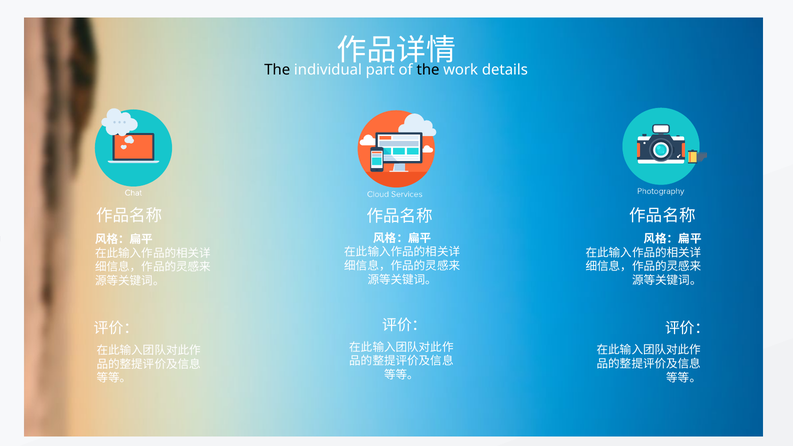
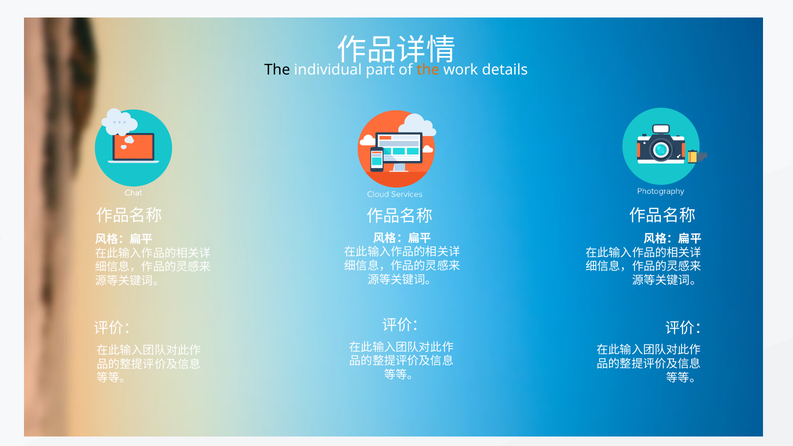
the at (428, 70) colour: black -> orange
